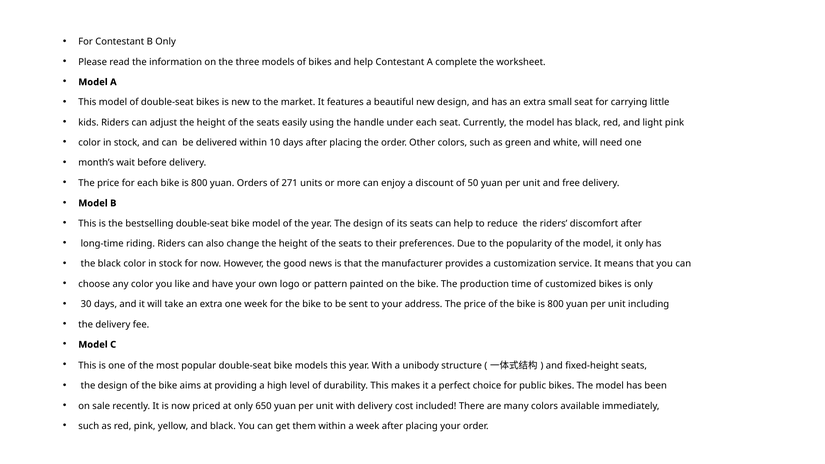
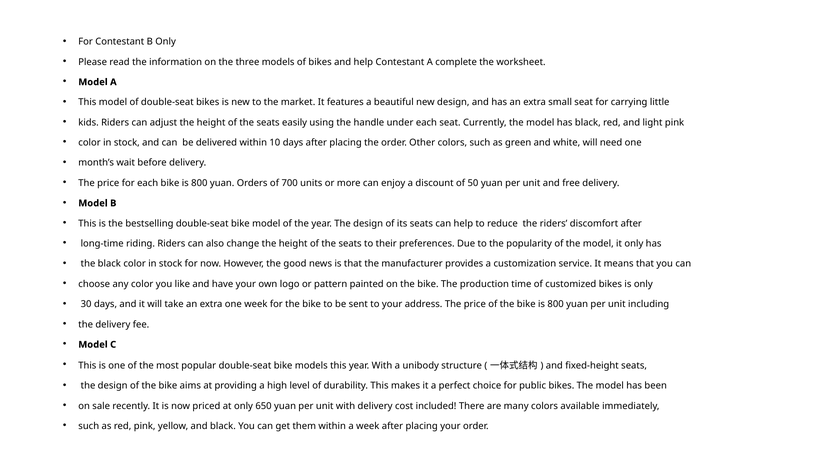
271: 271 -> 700
